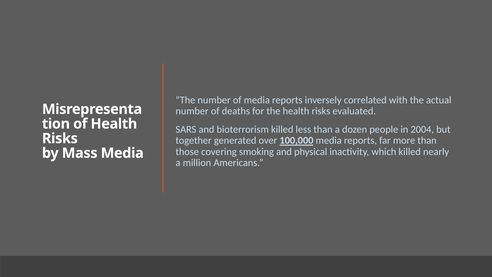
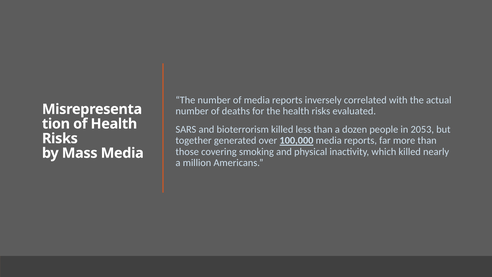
2004: 2004 -> 2053
